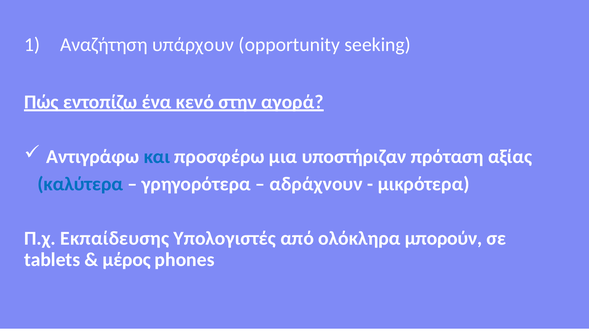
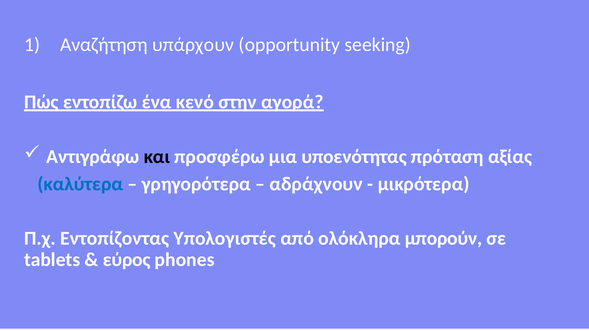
και colour: blue -> black
υποστήριζαν: υποστήριζαν -> υποενότητας
Εκπαίδευσης: Εκπαίδευσης -> Εντοπίζοντας
μέρος: μέρος -> εύρος
